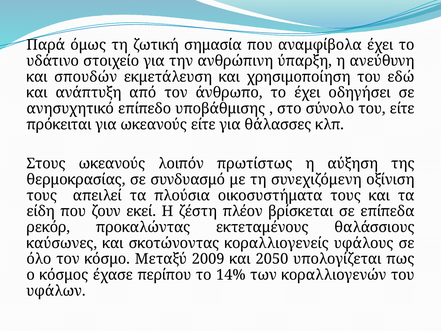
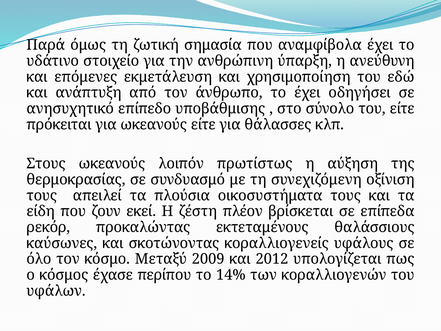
σπουδών: σπουδών -> επόμενες
2050: 2050 -> 2012
